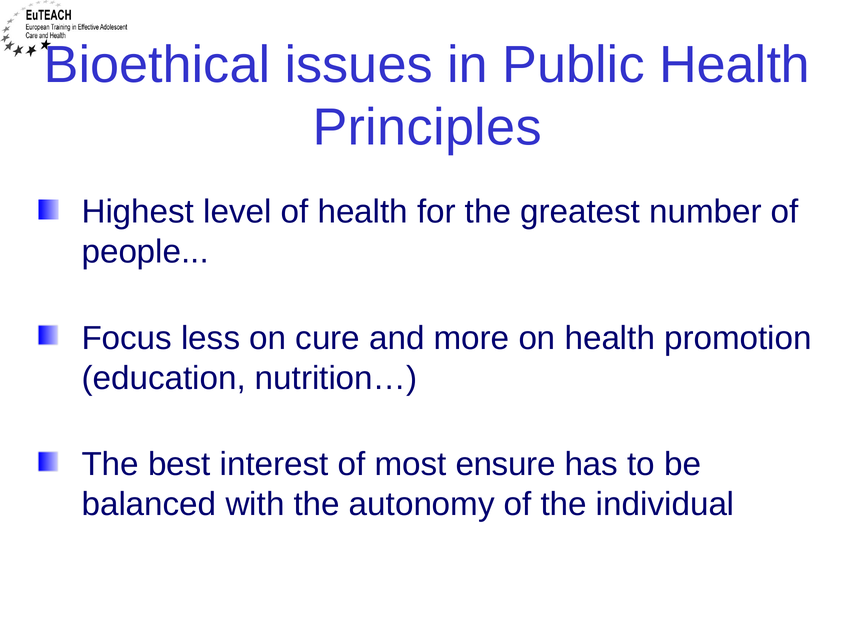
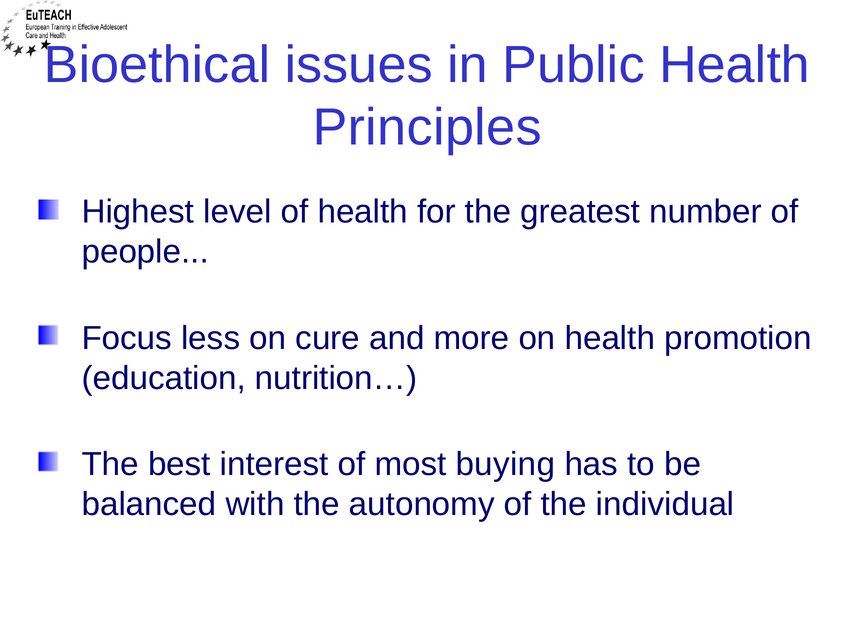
ensure: ensure -> buying
